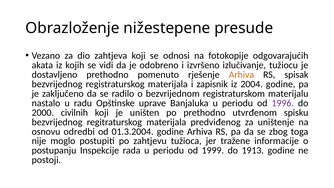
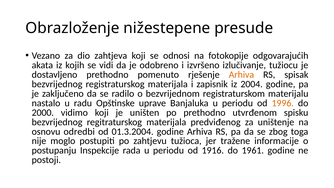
1996 colour: purple -> orange
civilnih: civilnih -> vidimo
1999: 1999 -> 1916
1913: 1913 -> 1961
